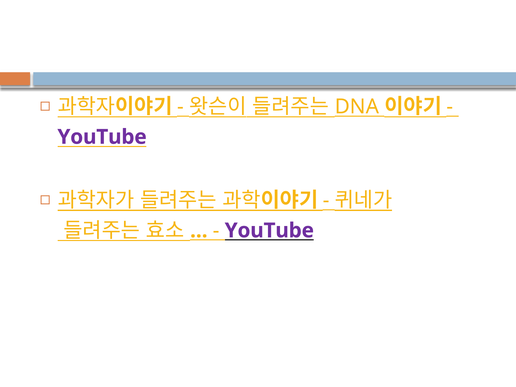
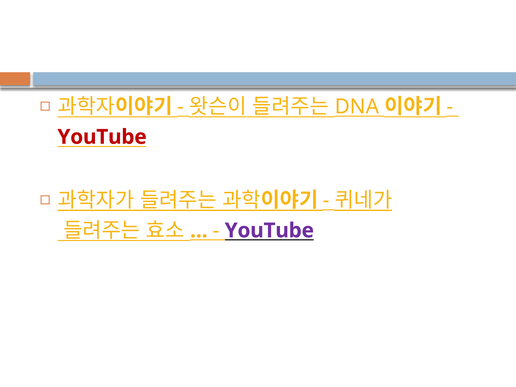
YouTube at (102, 137) colour: purple -> red
